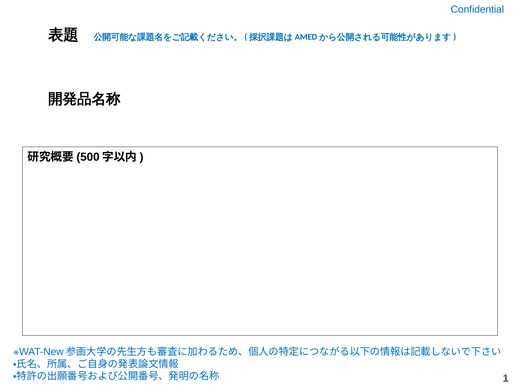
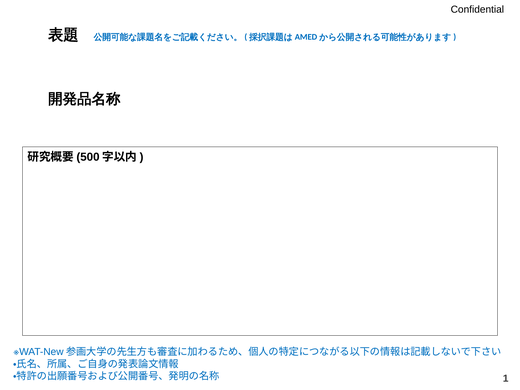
Confidential colour: blue -> black
